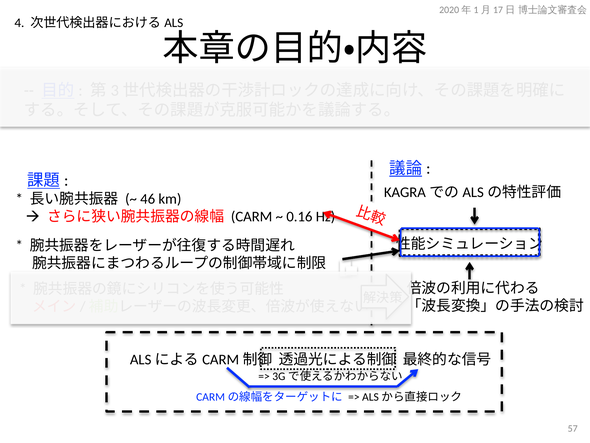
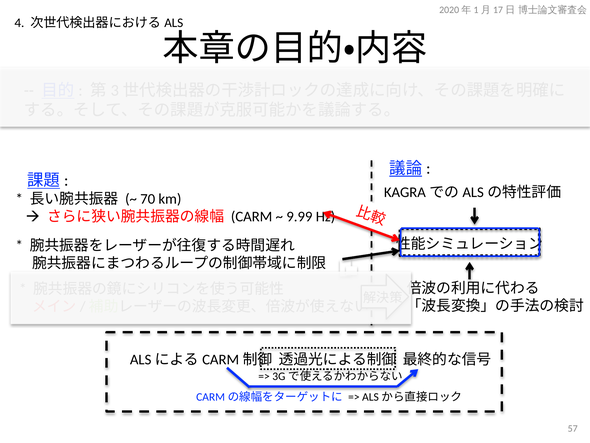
46: 46 -> 70
0.16: 0.16 -> 9.99
